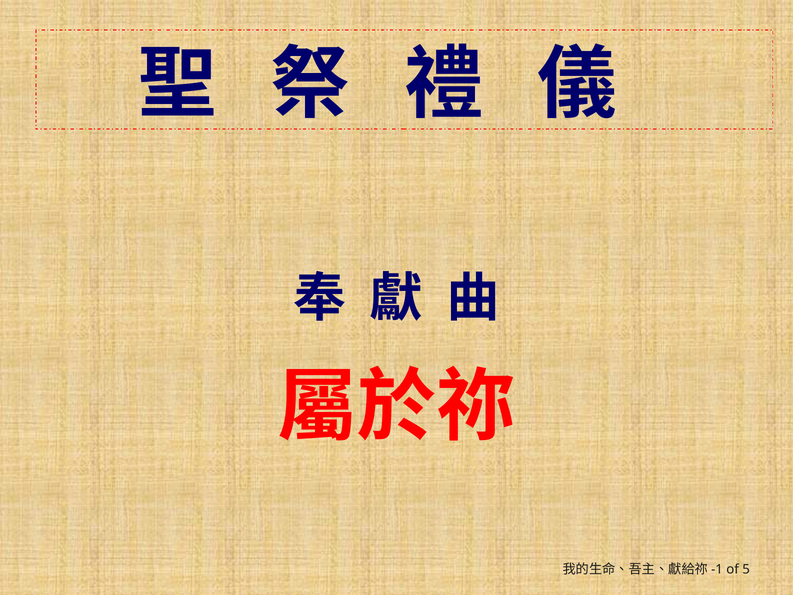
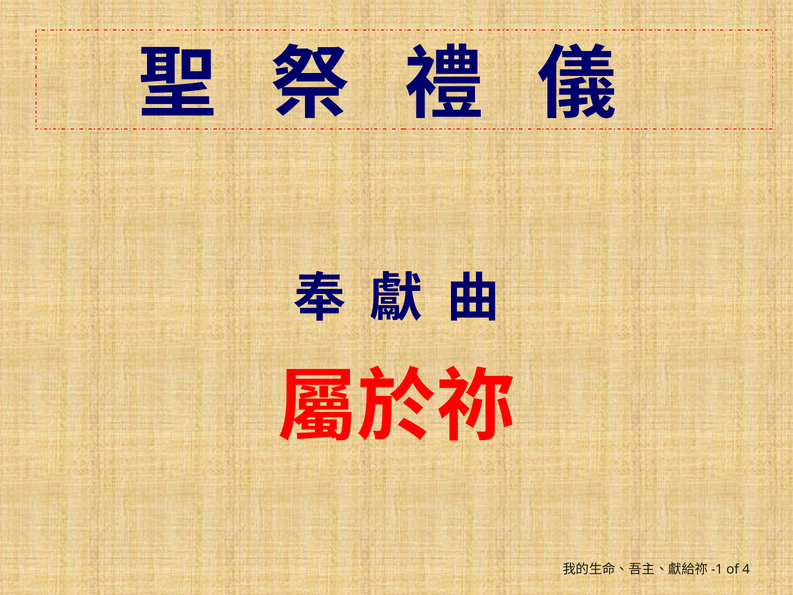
5: 5 -> 4
